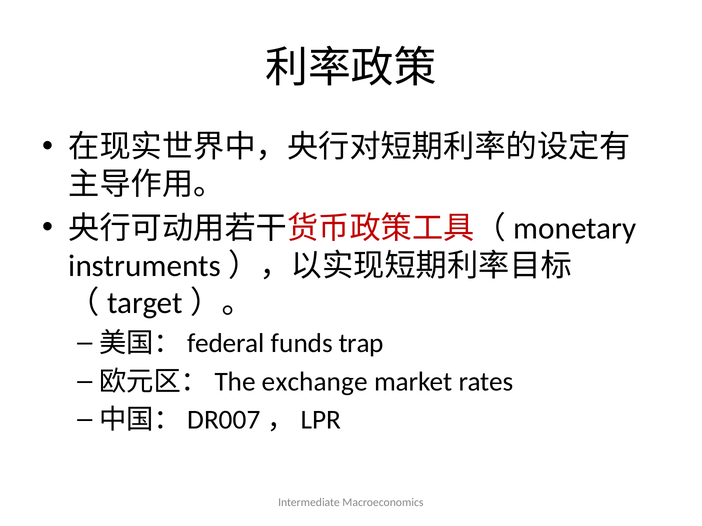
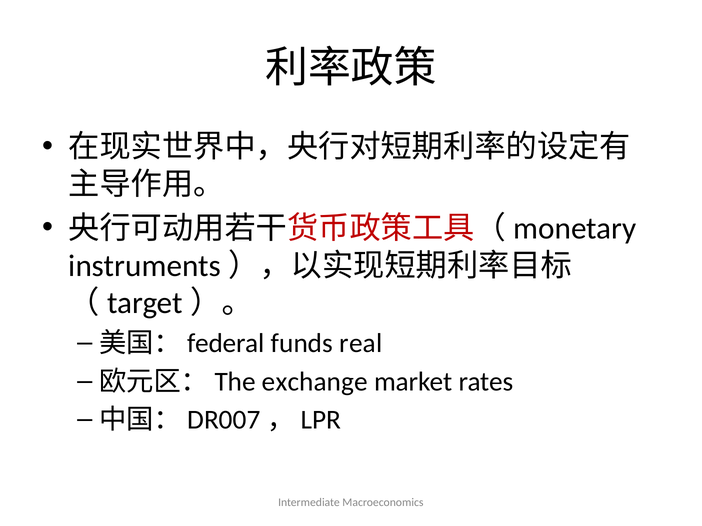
trap: trap -> real
